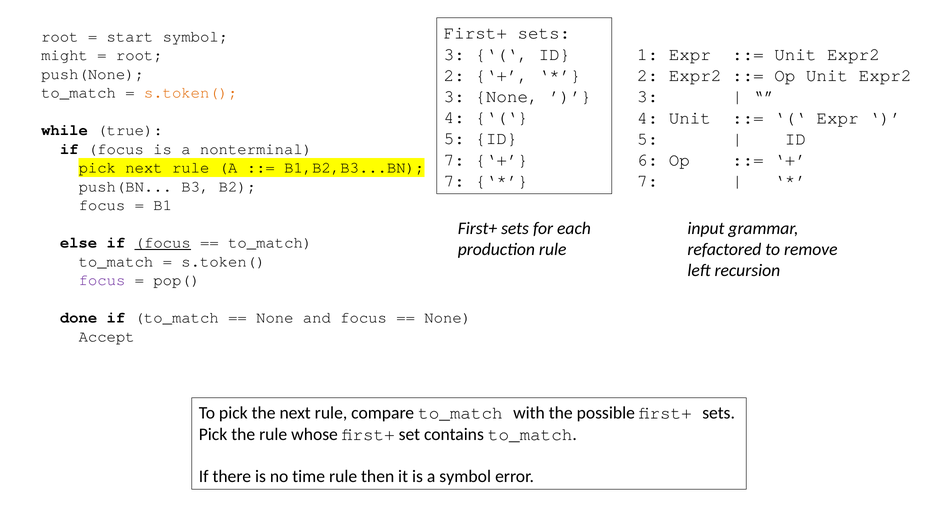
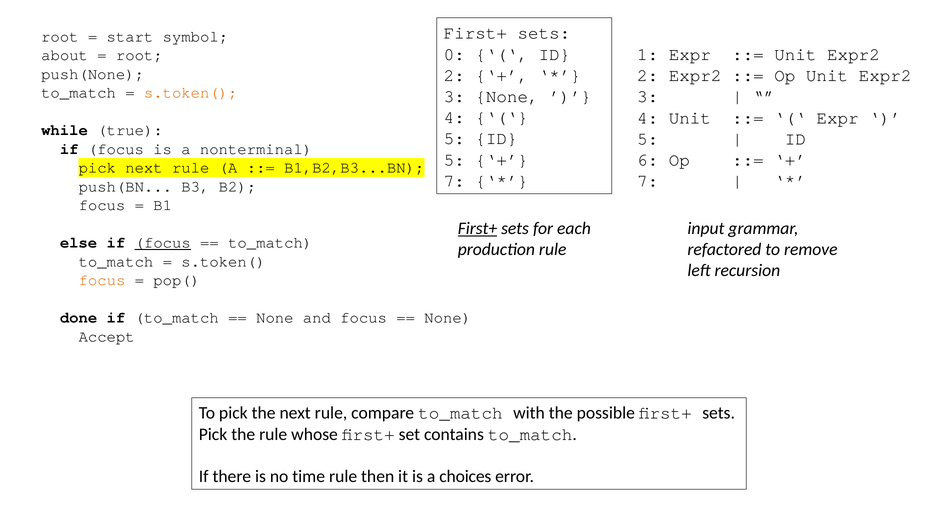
3 at (454, 54): 3 -> 0
might: might -> about
7 at (454, 160): 7 -> 5
First+ at (477, 228) underline: none -> present
focus at (102, 280) colour: purple -> orange
a symbol: symbol -> choices
